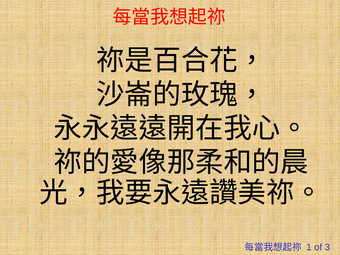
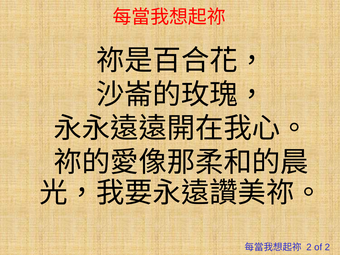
1 at (309, 247): 1 -> 2
of 3: 3 -> 2
